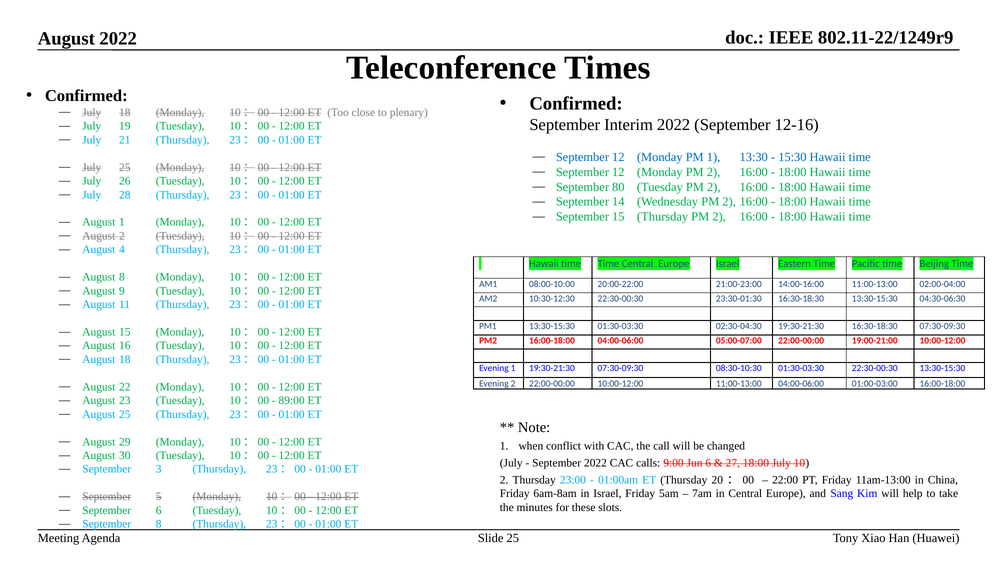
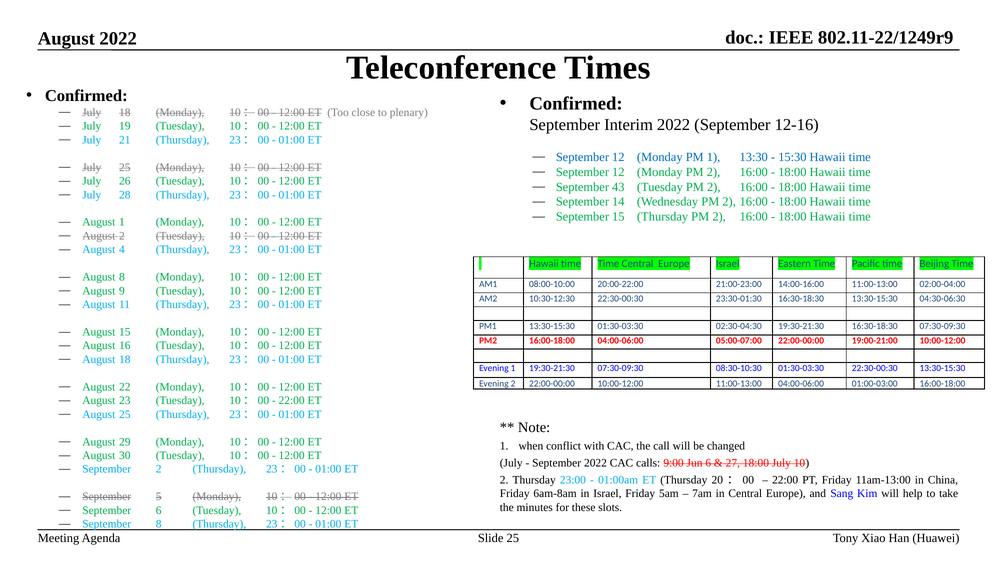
80: 80 -> 43
89:00 at (292, 400): 89:00 -> 22:00
September 3: 3 -> 2
